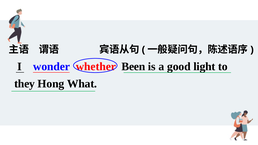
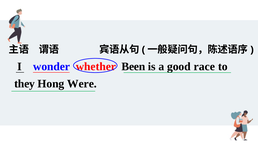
light: light -> race
What: What -> Were
